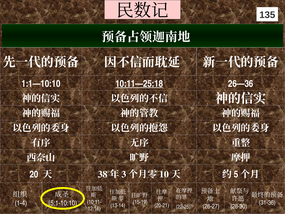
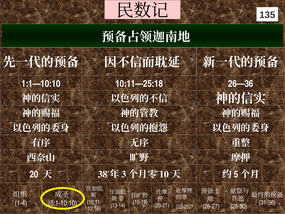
10:11—25:18 underline: present -> none
